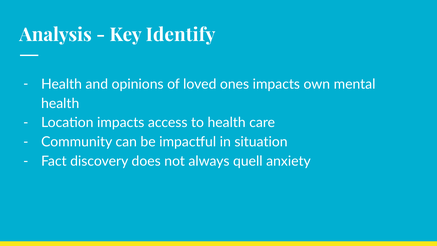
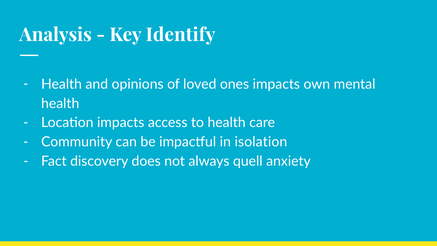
situation: situation -> isolation
